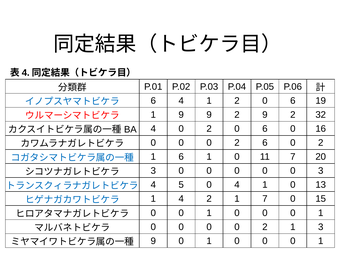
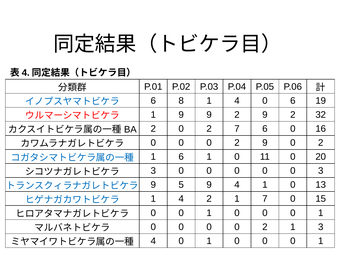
6 4: 4 -> 8
2 at (237, 101): 2 -> 4
4 at (153, 129): 4 -> 2
0 2 0: 0 -> 7
0 2 6: 6 -> 9
11 7: 7 -> 0
4 at (153, 185): 4 -> 9
5 0: 0 -> 9
9 at (153, 241): 9 -> 4
